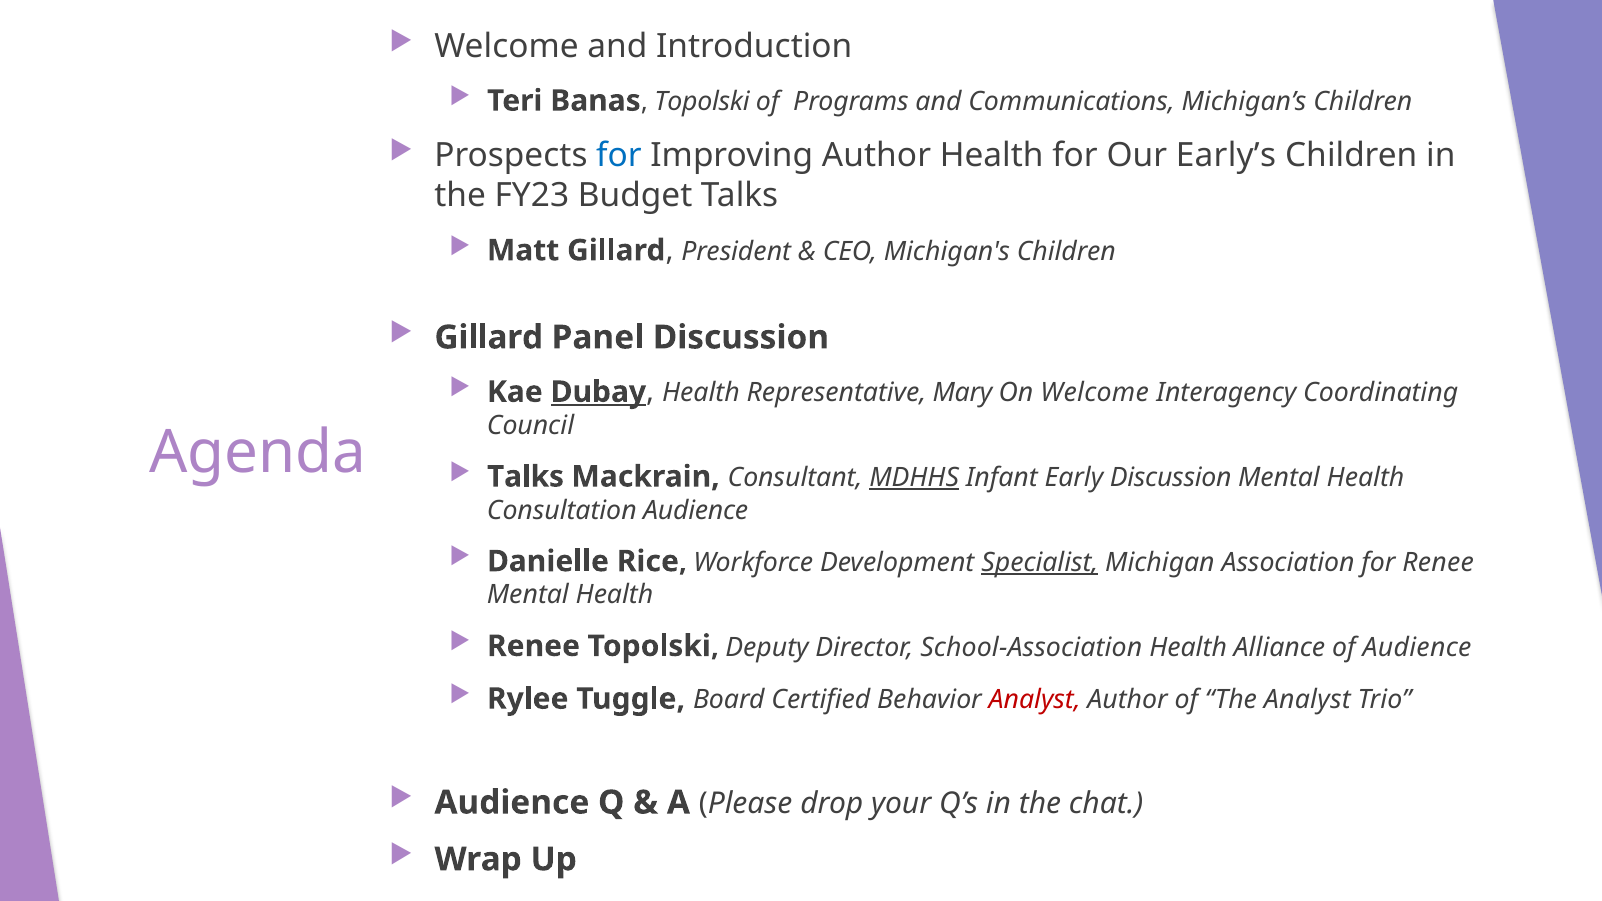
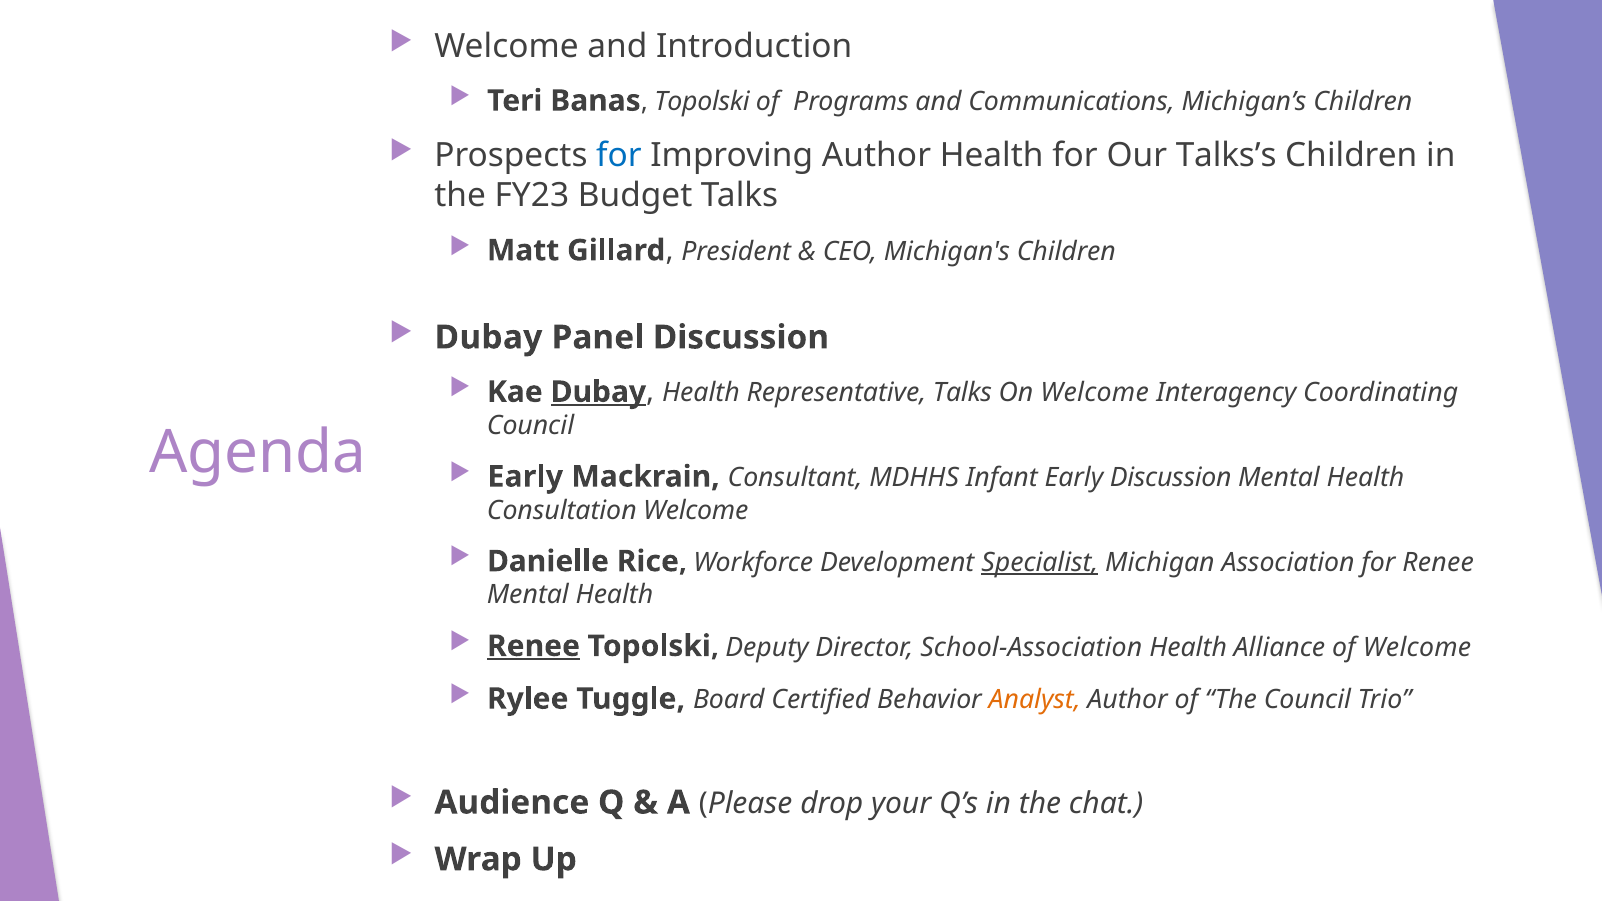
Early’s: Early’s -> Talks’s
Gillard at (489, 338): Gillard -> Dubay
Representative Mary: Mary -> Talks
Talks at (526, 477): Talks -> Early
MDHHS underline: present -> none
Consultation Audience: Audience -> Welcome
Renee at (533, 646) underline: none -> present
of Audience: Audience -> Welcome
Analyst at (1035, 700) colour: red -> orange
The Analyst: Analyst -> Council
